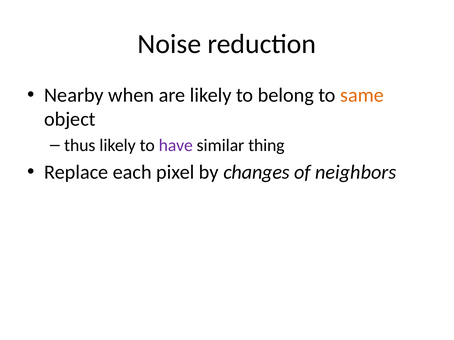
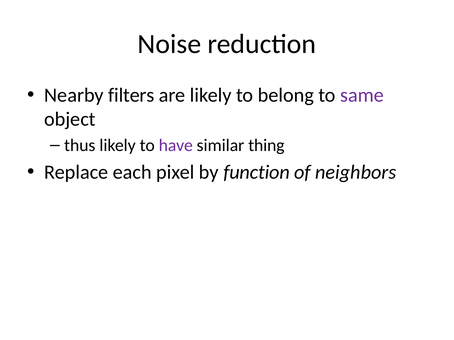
when: when -> filters
same colour: orange -> purple
changes: changes -> function
